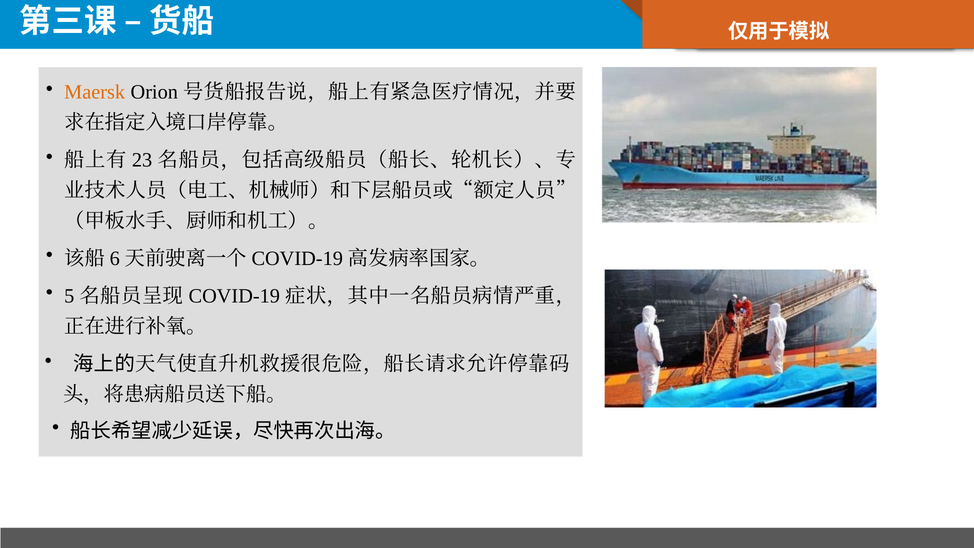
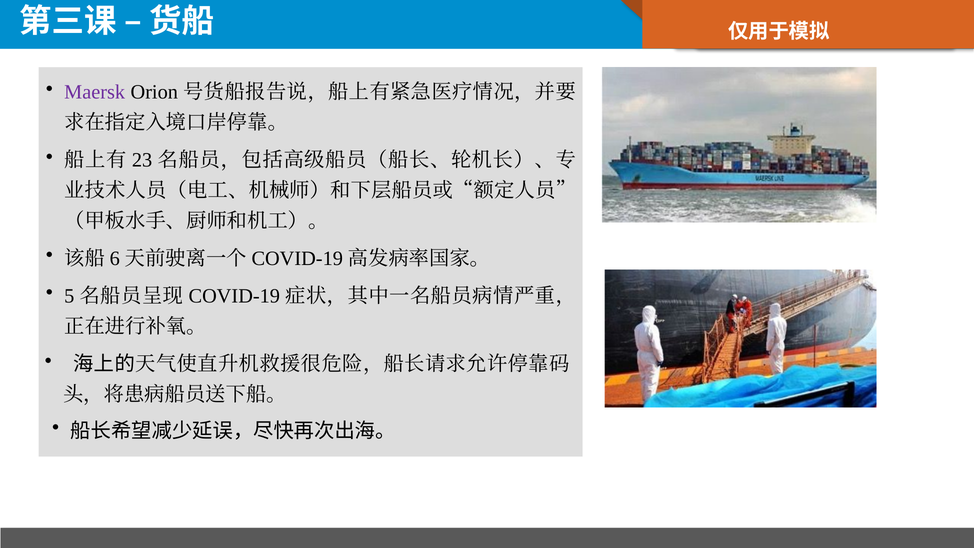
Maersk colour: orange -> purple
